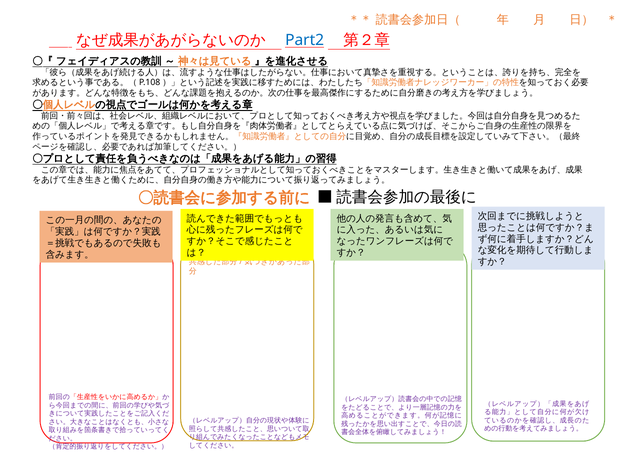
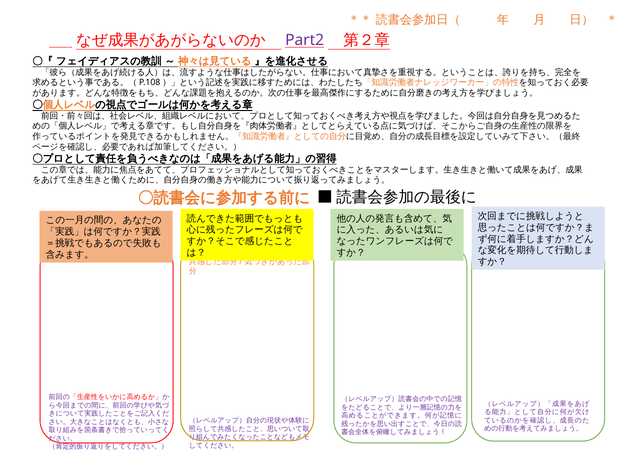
Part2 colour: blue -> purple
